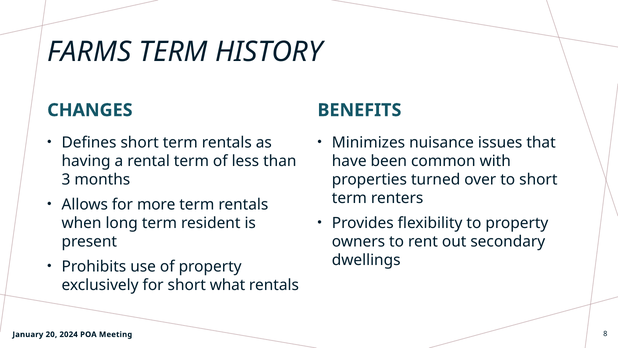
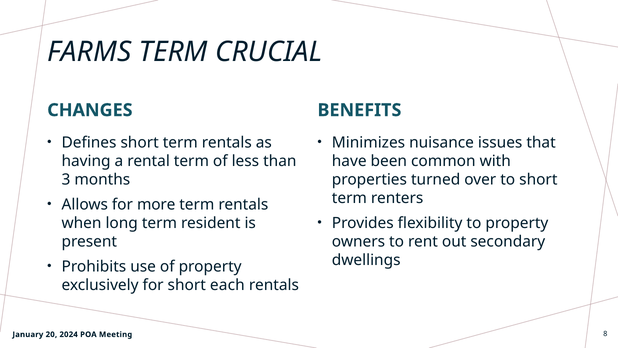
HISTORY: HISTORY -> CRUCIAL
what: what -> each
